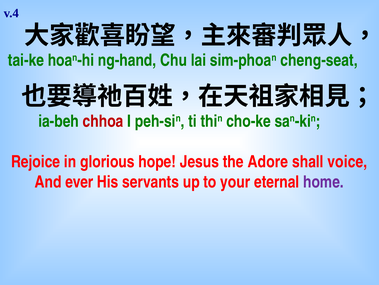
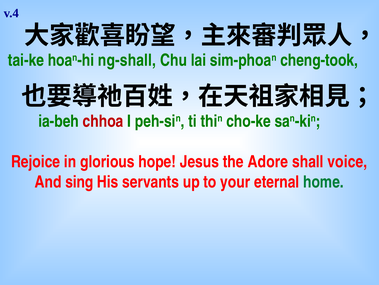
ng-hand: ng-hand -> ng-shall
cheng-seat: cheng-seat -> cheng-took
ever: ever -> sing
home colour: purple -> green
